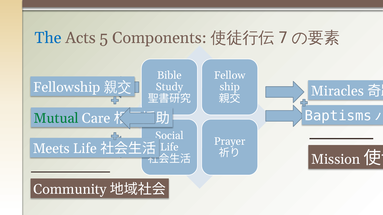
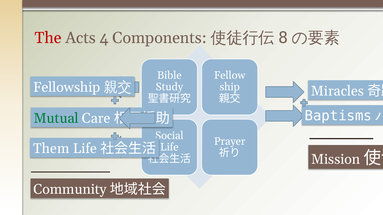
The colour: blue -> red
5: 5 -> 4
7: 7 -> 8
Meets: Meets -> Them
